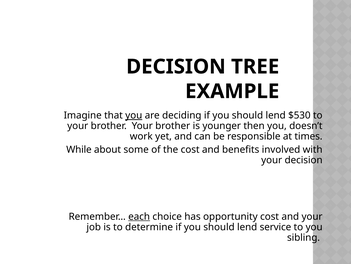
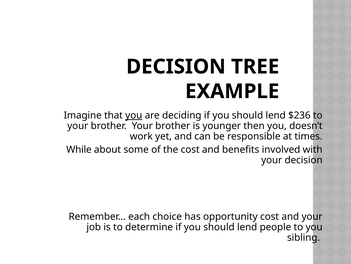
$530: $530 -> $236
each underline: present -> none
service: service -> people
